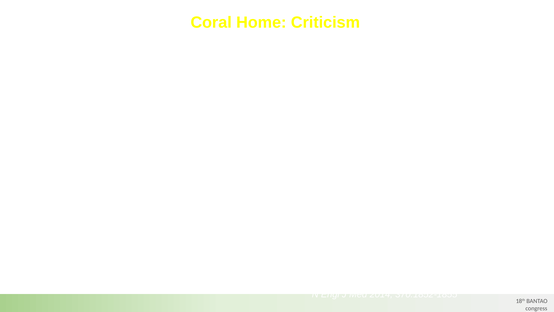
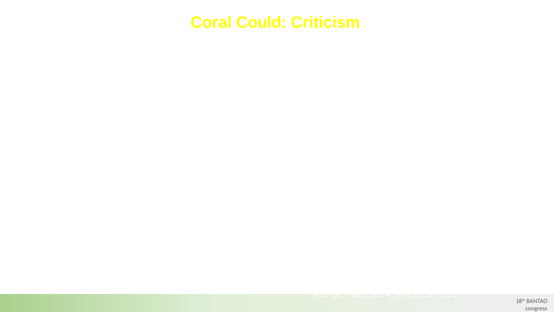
Coral Home: Home -> Could
